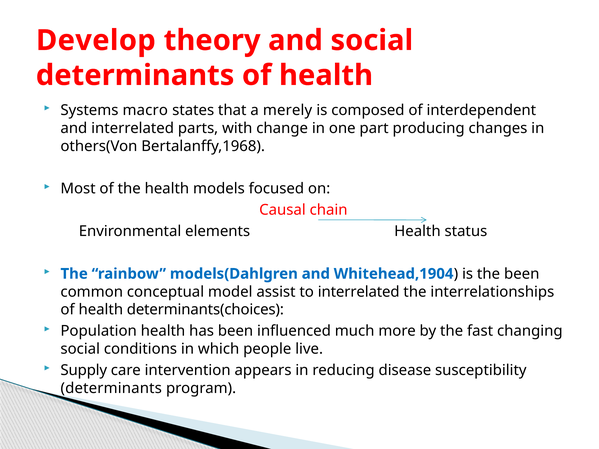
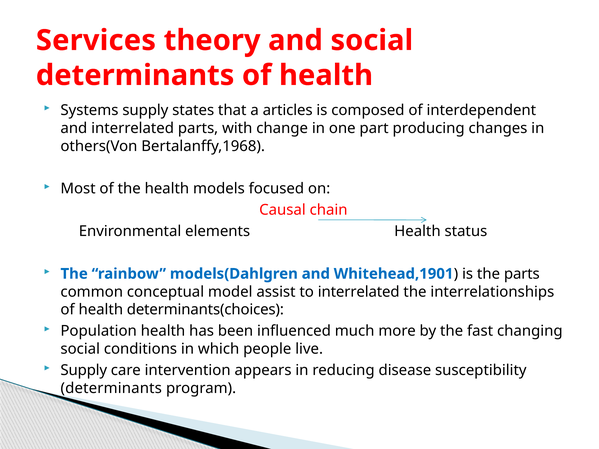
Develop: Develop -> Services
Systems macro: macro -> supply
merely: merely -> articles
Whitehead,1904: Whitehead,1904 -> Whitehead,1901
the been: been -> parts
